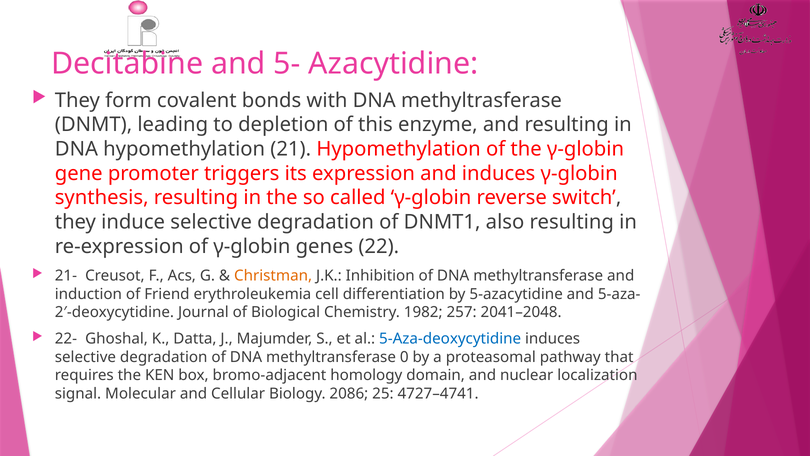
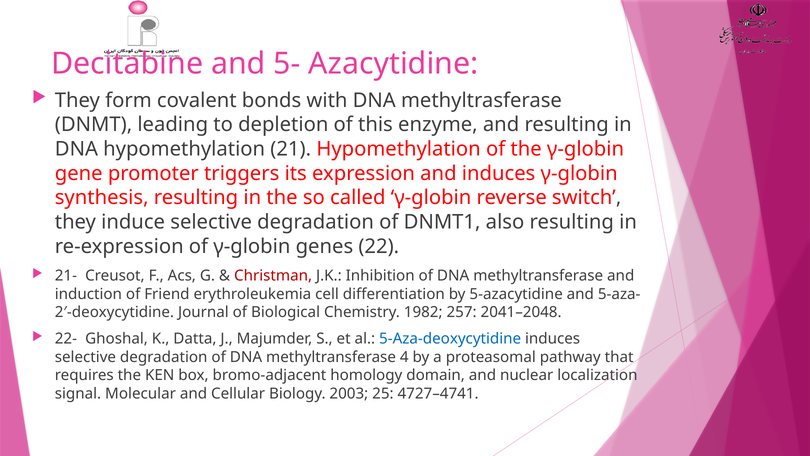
Christman colour: orange -> red
0: 0 -> 4
2086: 2086 -> 2003
